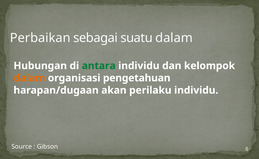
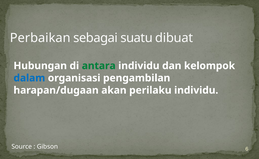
suatu dalam: dalam -> dibuat
dalam at (29, 78) colour: orange -> blue
pengetahuan: pengetahuan -> pengambilan
